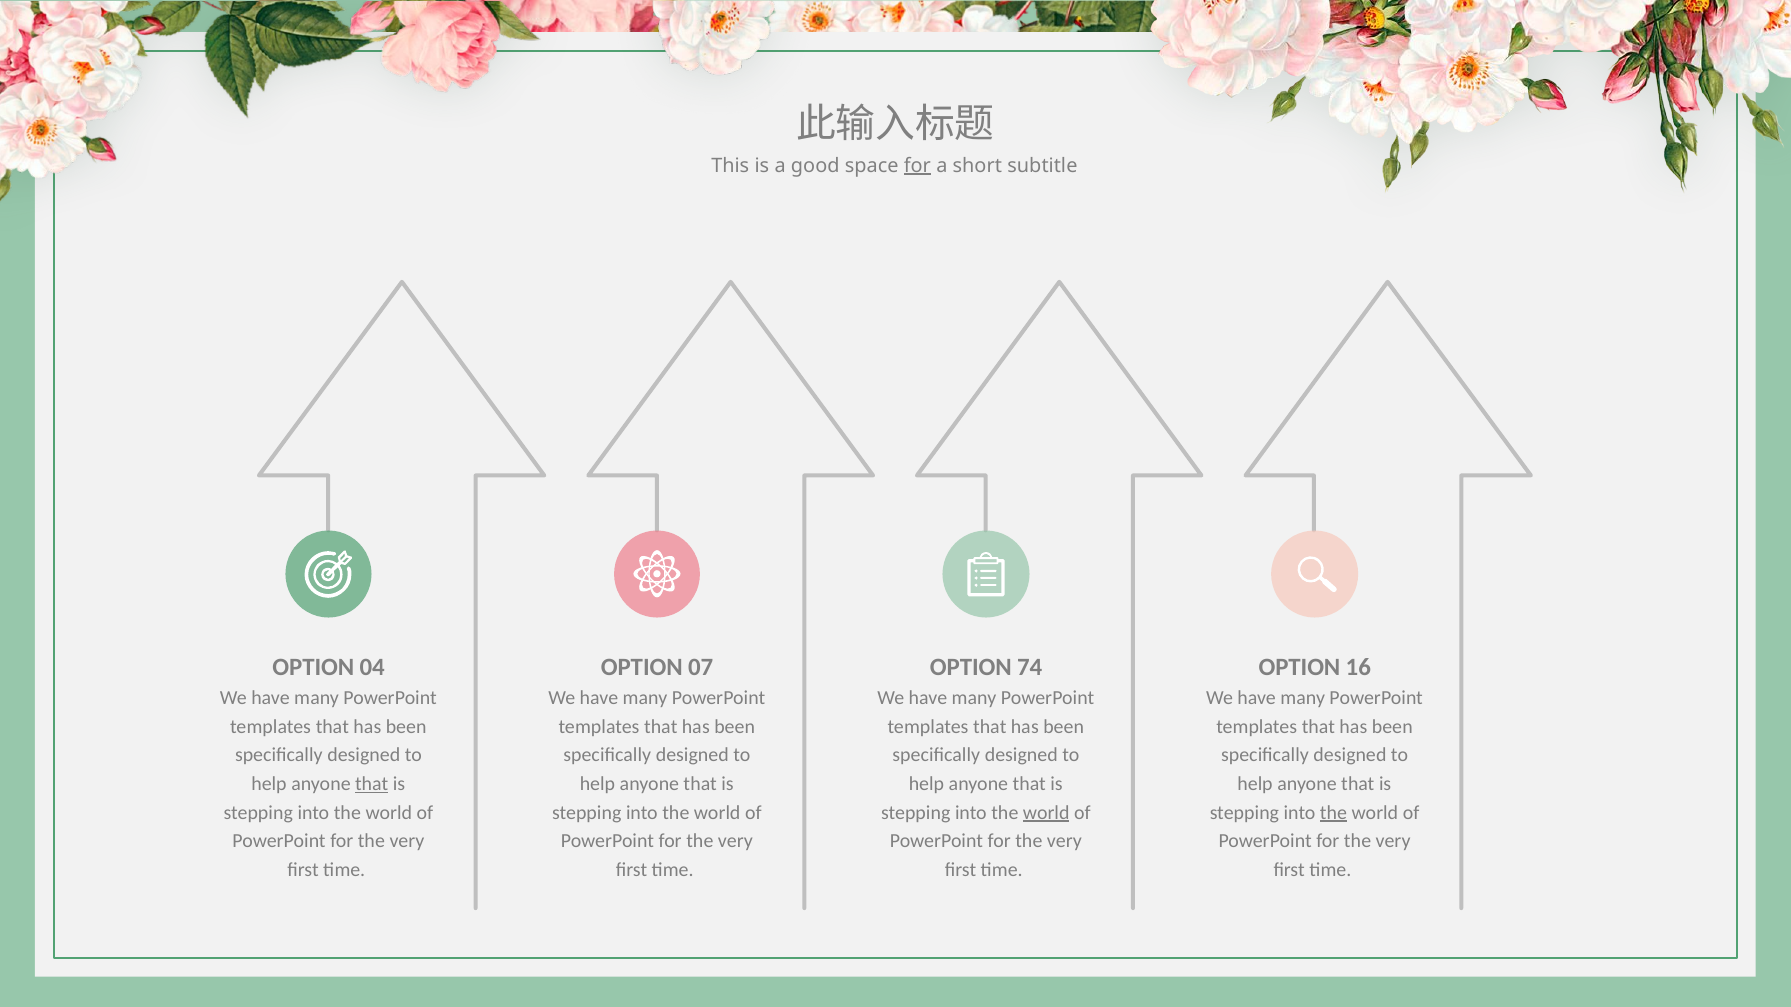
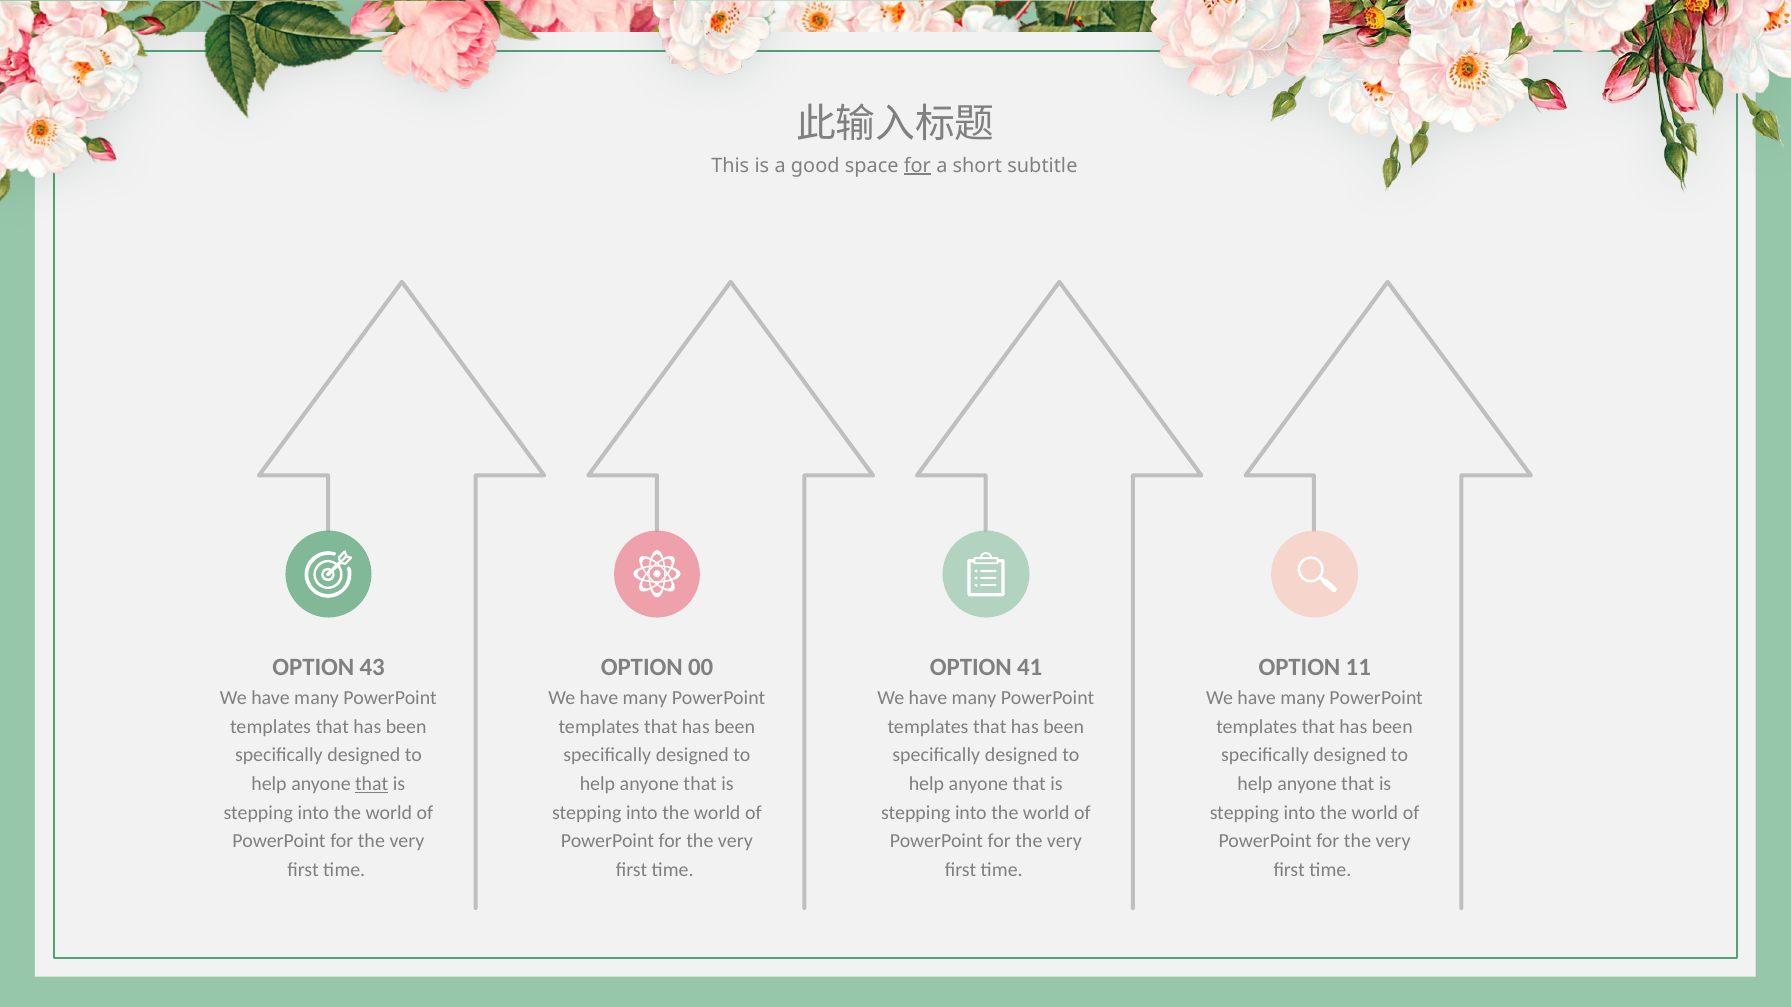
04: 04 -> 43
07: 07 -> 00
74: 74 -> 41
16: 16 -> 11
world at (1046, 813) underline: present -> none
the at (1334, 813) underline: present -> none
